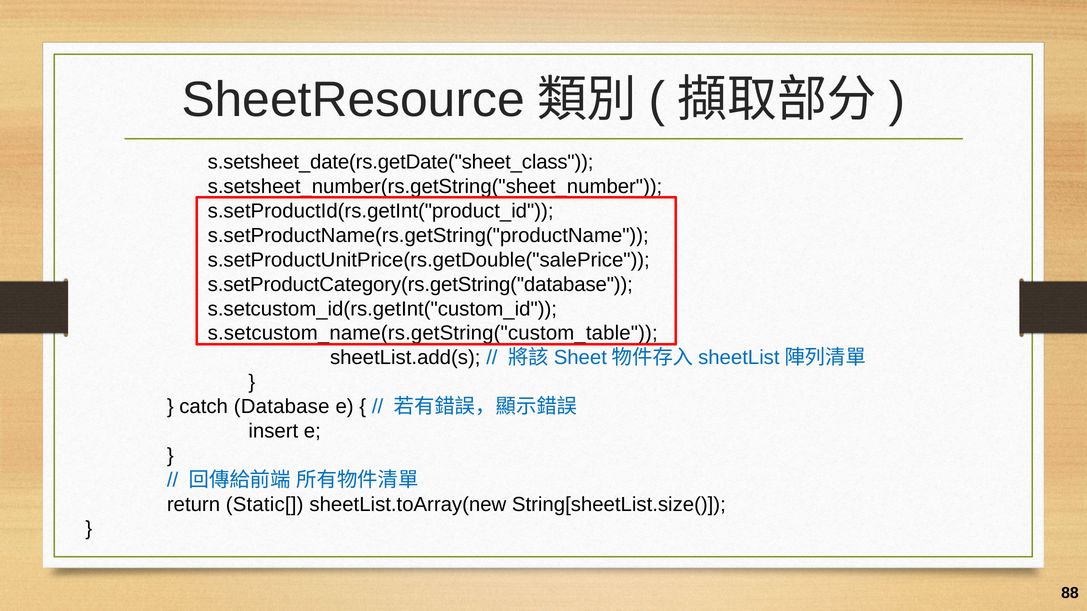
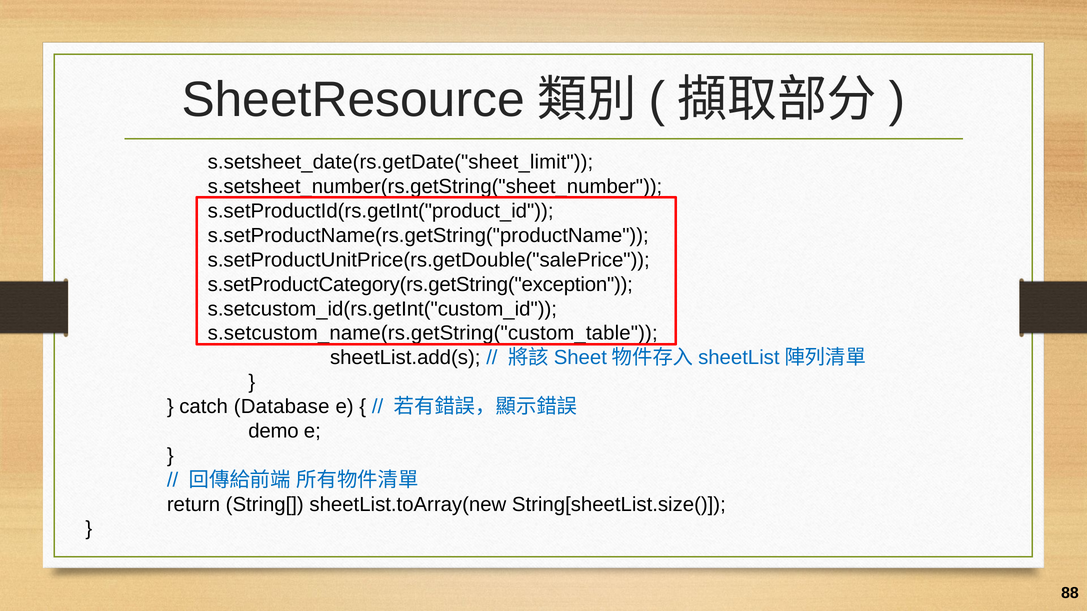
s.setsheet_date(rs.getDate("sheet_class: s.setsheet_date(rs.getDate("sheet_class -> s.setsheet_date(rs.getDate("sheet_limit
s.setProductCategory(rs.getString("database: s.setProductCategory(rs.getString("database -> s.setProductCategory(rs.getString("exception
insert: insert -> demo
Static[: Static[ -> String[
